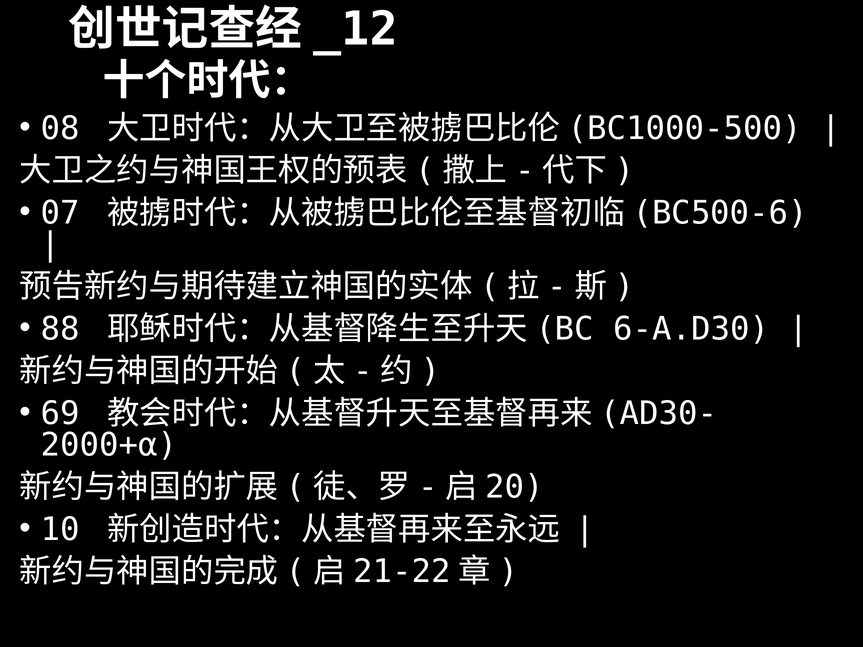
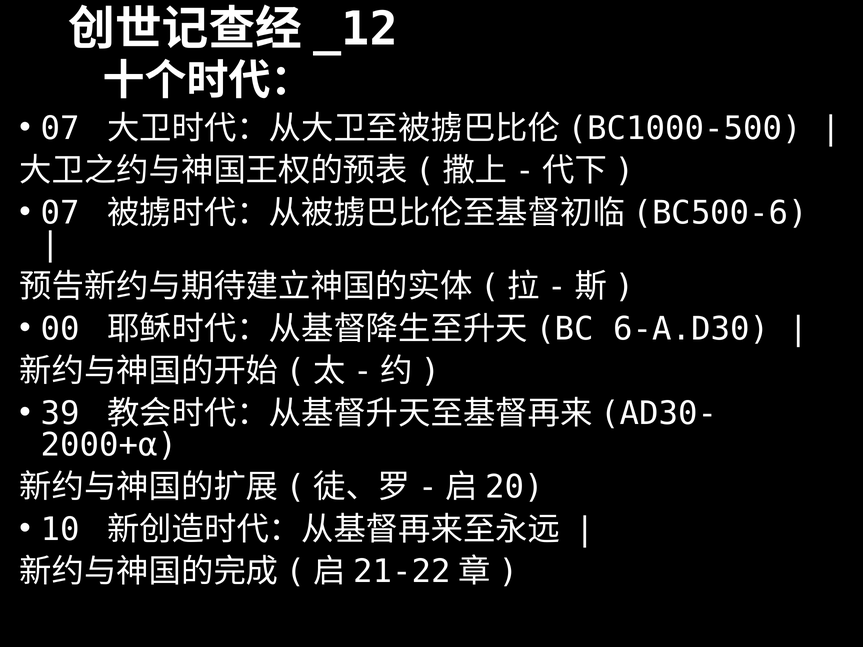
08 at (60, 128): 08 -> 07
88: 88 -> 00
69: 69 -> 39
